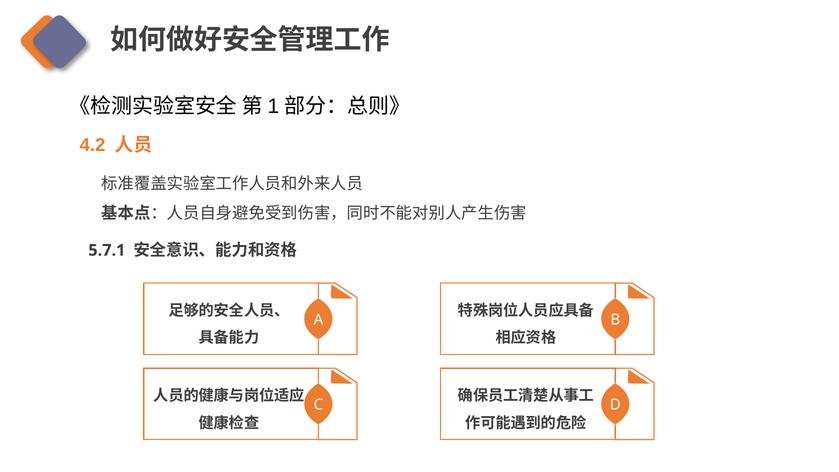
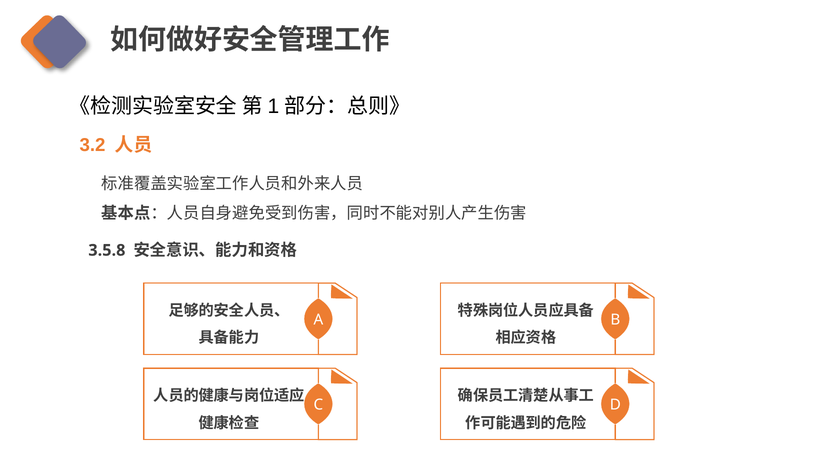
4.2: 4.2 -> 3.2
5.7.1: 5.7.1 -> 3.5.8
